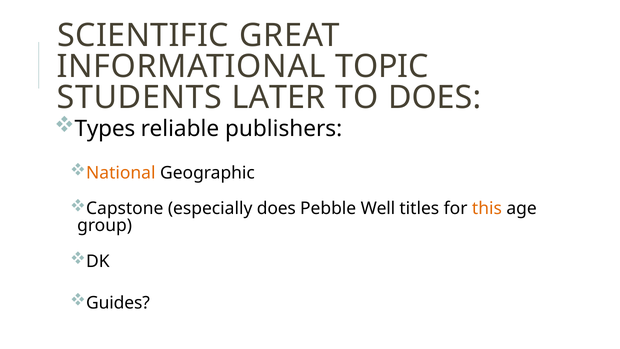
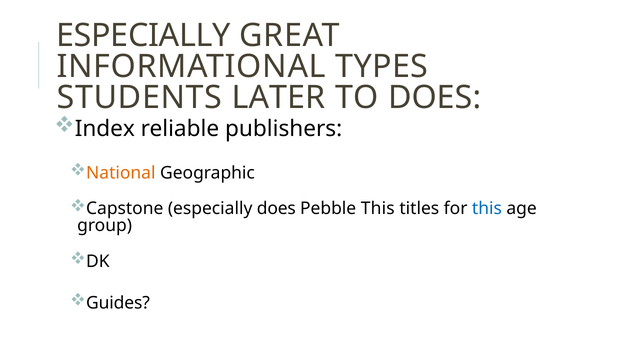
SCIENTIFIC at (143, 36): SCIENTIFIC -> ESPECIALLY
TOPIC: TOPIC -> TYPES
Types: Types -> Index
Pebble Well: Well -> This
this at (487, 209) colour: orange -> blue
